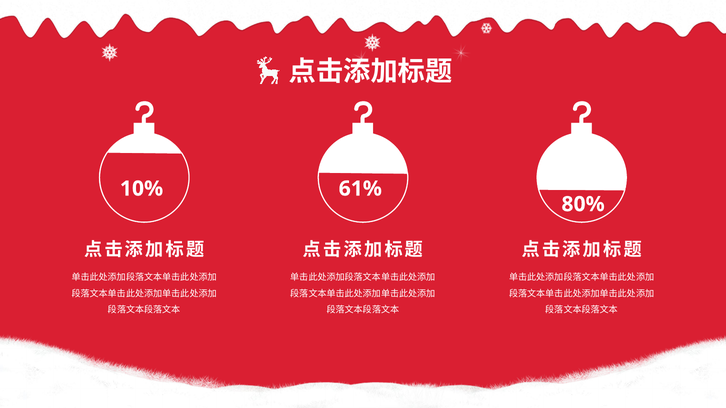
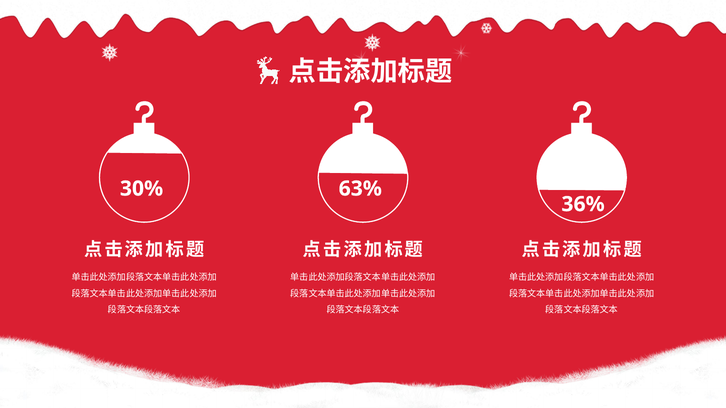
10%: 10% -> 30%
61%: 61% -> 63%
80%: 80% -> 36%
